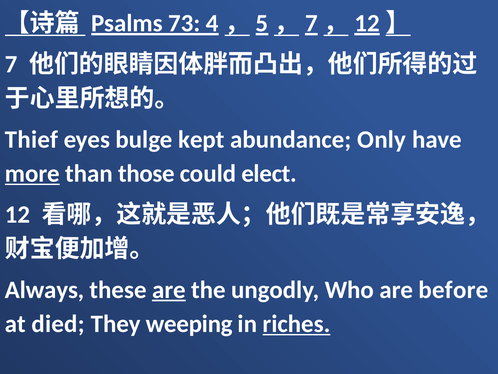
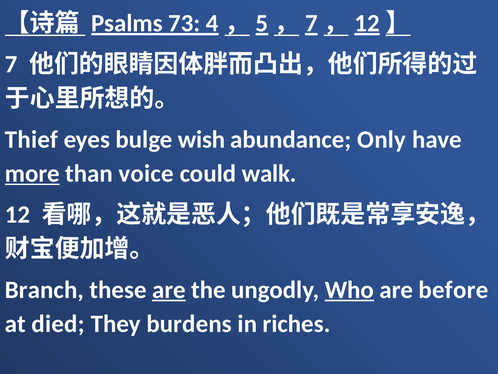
kept: kept -> wish
those: those -> voice
elect: elect -> walk
Always: Always -> Branch
Who underline: none -> present
weeping: weeping -> burdens
riches underline: present -> none
